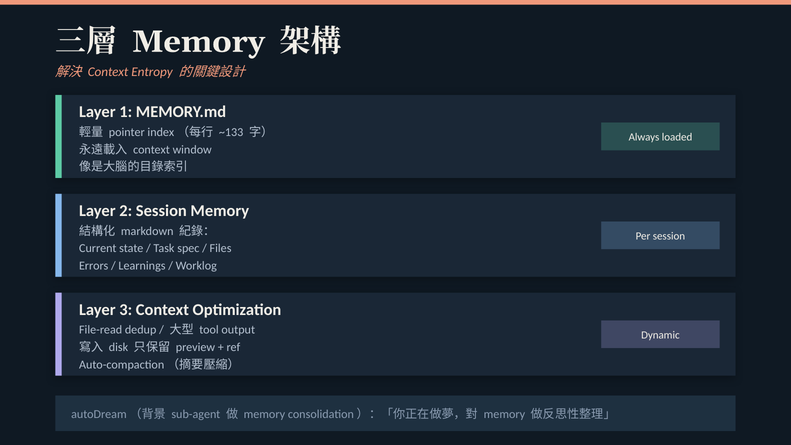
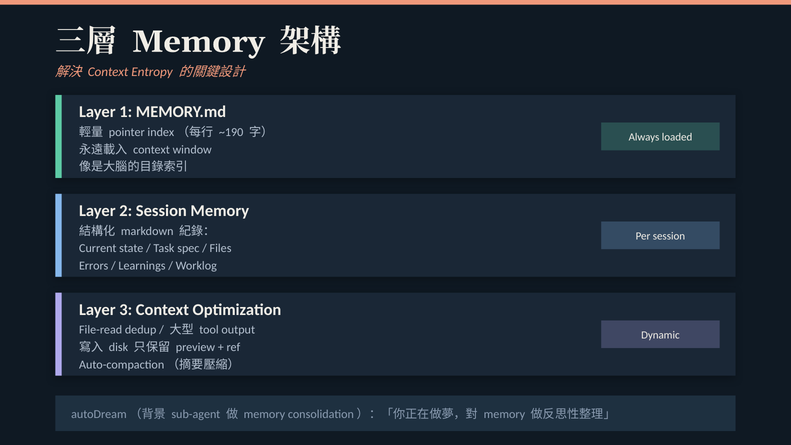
~133: ~133 -> ~190
